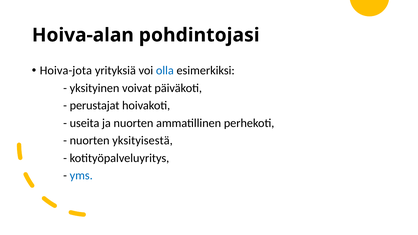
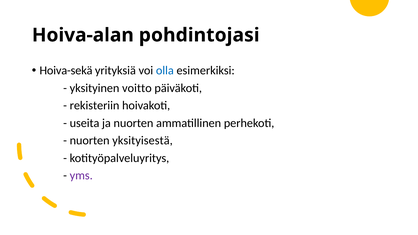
Hoiva-jota: Hoiva-jota -> Hoiva-sekä
voivat: voivat -> voitto
perustajat: perustajat -> rekisteriin
yms colour: blue -> purple
